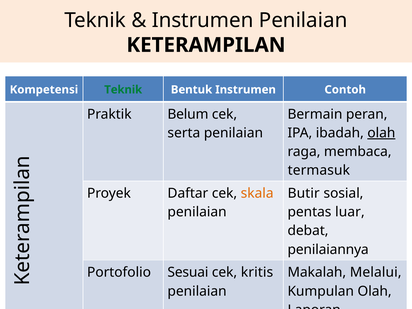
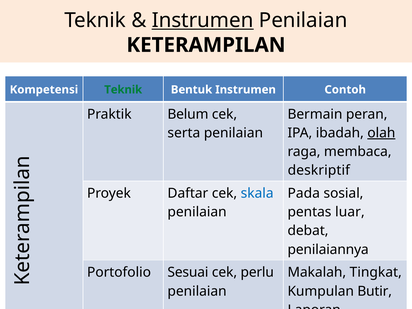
Instrumen at (203, 20) underline: none -> present
termasuk: termasuk -> deskriptif
skala colour: orange -> blue
Butir: Butir -> Pada
kritis: kritis -> perlu
Melalui: Melalui -> Tingkat
Kumpulan Olah: Olah -> Butir
